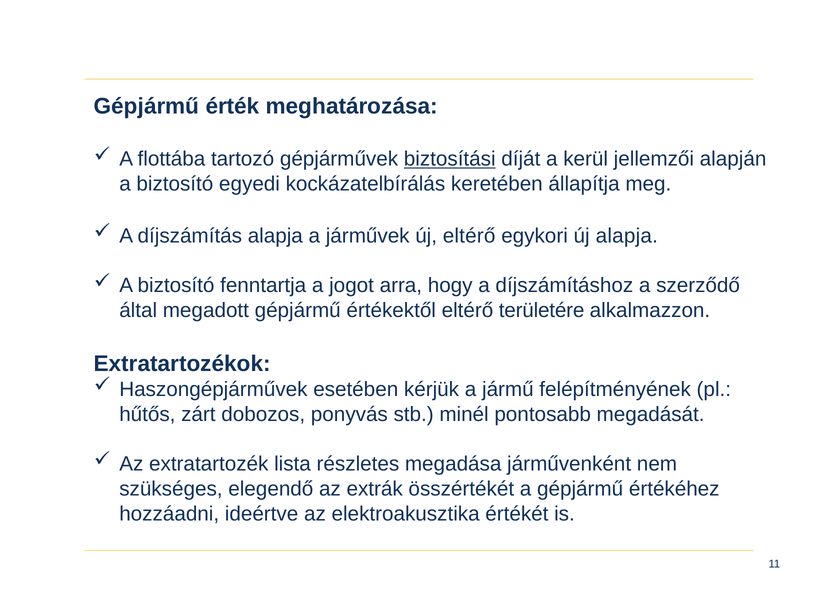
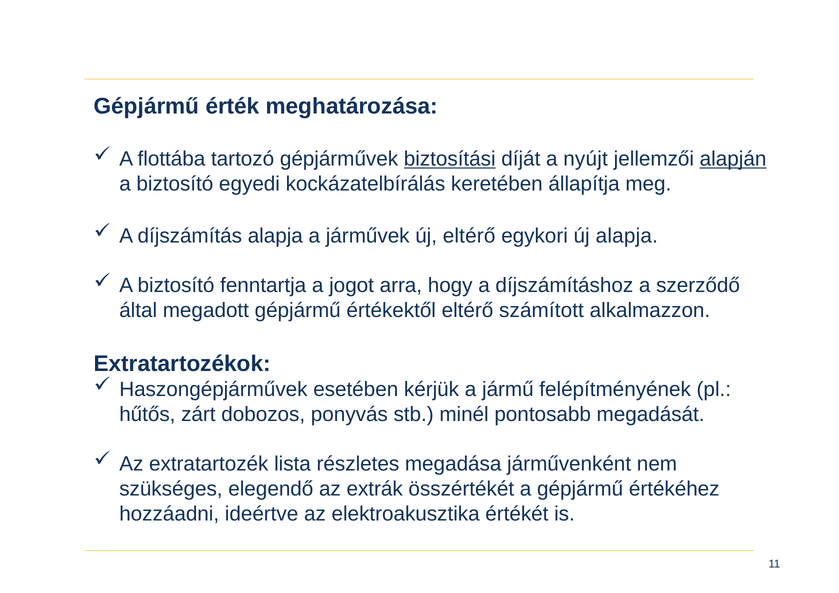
kerül: kerül -> nyújt
alapján underline: none -> present
területére: területére -> számított
